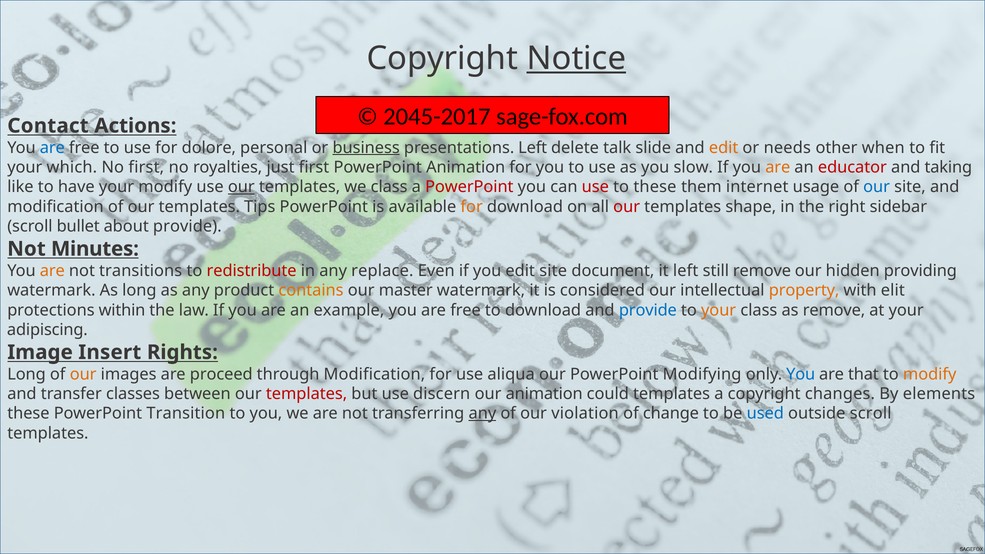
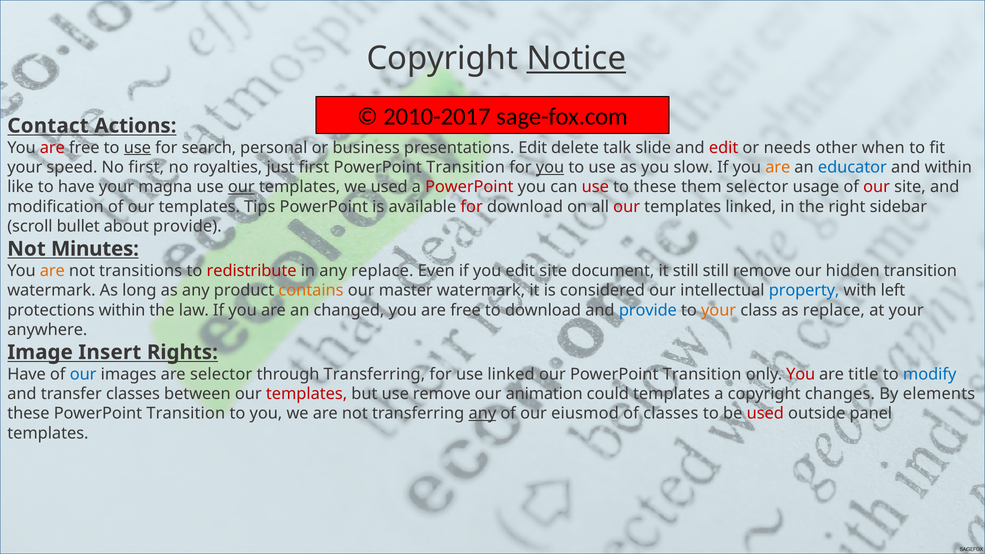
2045-2017: 2045-2017 -> 2010-2017
are at (52, 148) colour: blue -> red
use at (137, 148) underline: none -> present
dolore: dolore -> search
business underline: present -> none
presentations Left: Left -> Edit
edit at (724, 148) colour: orange -> red
which: which -> speed
Animation at (466, 167): Animation -> Transition
you at (550, 167) underline: none -> present
educator colour: red -> blue
and taking: taking -> within
your modify: modify -> magna
we class: class -> used
them internet: internet -> selector
our at (877, 187) colour: blue -> red
for at (472, 207) colour: orange -> red
templates shape: shape -> linked
it left: left -> still
hidden providing: providing -> transition
property colour: orange -> blue
elit: elit -> left
example: example -> changed
as remove: remove -> replace
adipiscing: adipiscing -> anywhere
Long at (27, 374): Long -> Have
our at (83, 374) colour: orange -> blue
are proceed: proceed -> selector
through Modification: Modification -> Transferring
use aliqua: aliqua -> linked
our PowerPoint Modifying: Modifying -> Transition
You at (801, 374) colour: blue -> red
that: that -> title
modify at (930, 374) colour: orange -> blue
use discern: discern -> remove
violation: violation -> eiusmod
of change: change -> classes
used at (765, 414) colour: blue -> red
outside scroll: scroll -> panel
